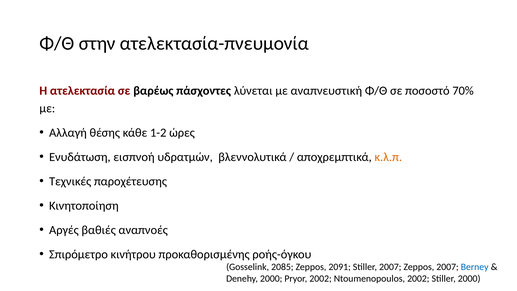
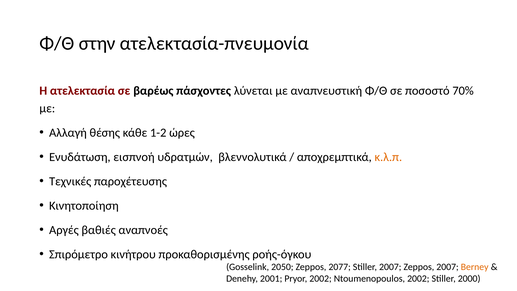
2085: 2085 -> 2050
2091: 2091 -> 2077
Berney colour: blue -> orange
Denehy 2000: 2000 -> 2001
